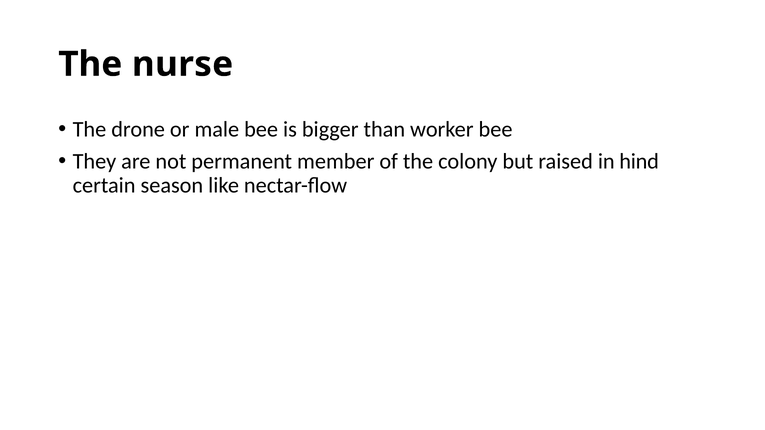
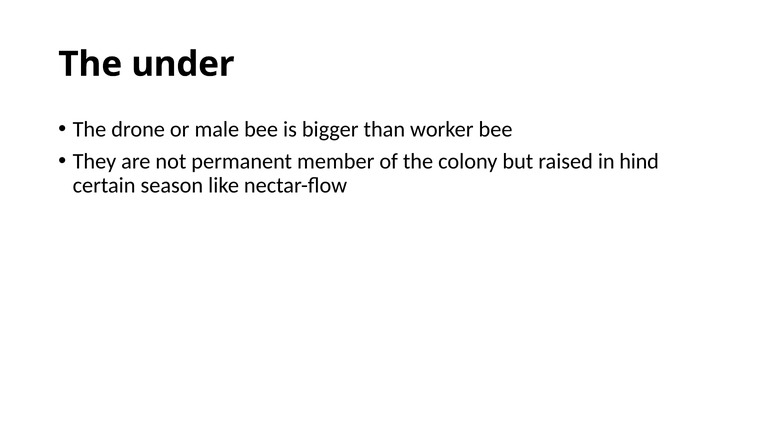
nurse: nurse -> under
